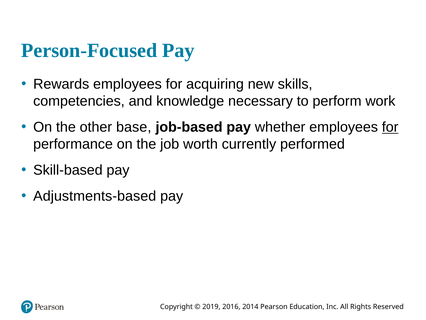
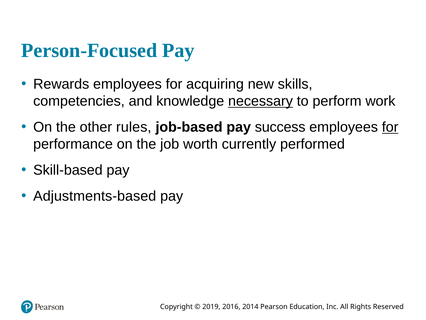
necessary underline: none -> present
base: base -> rules
whether: whether -> success
